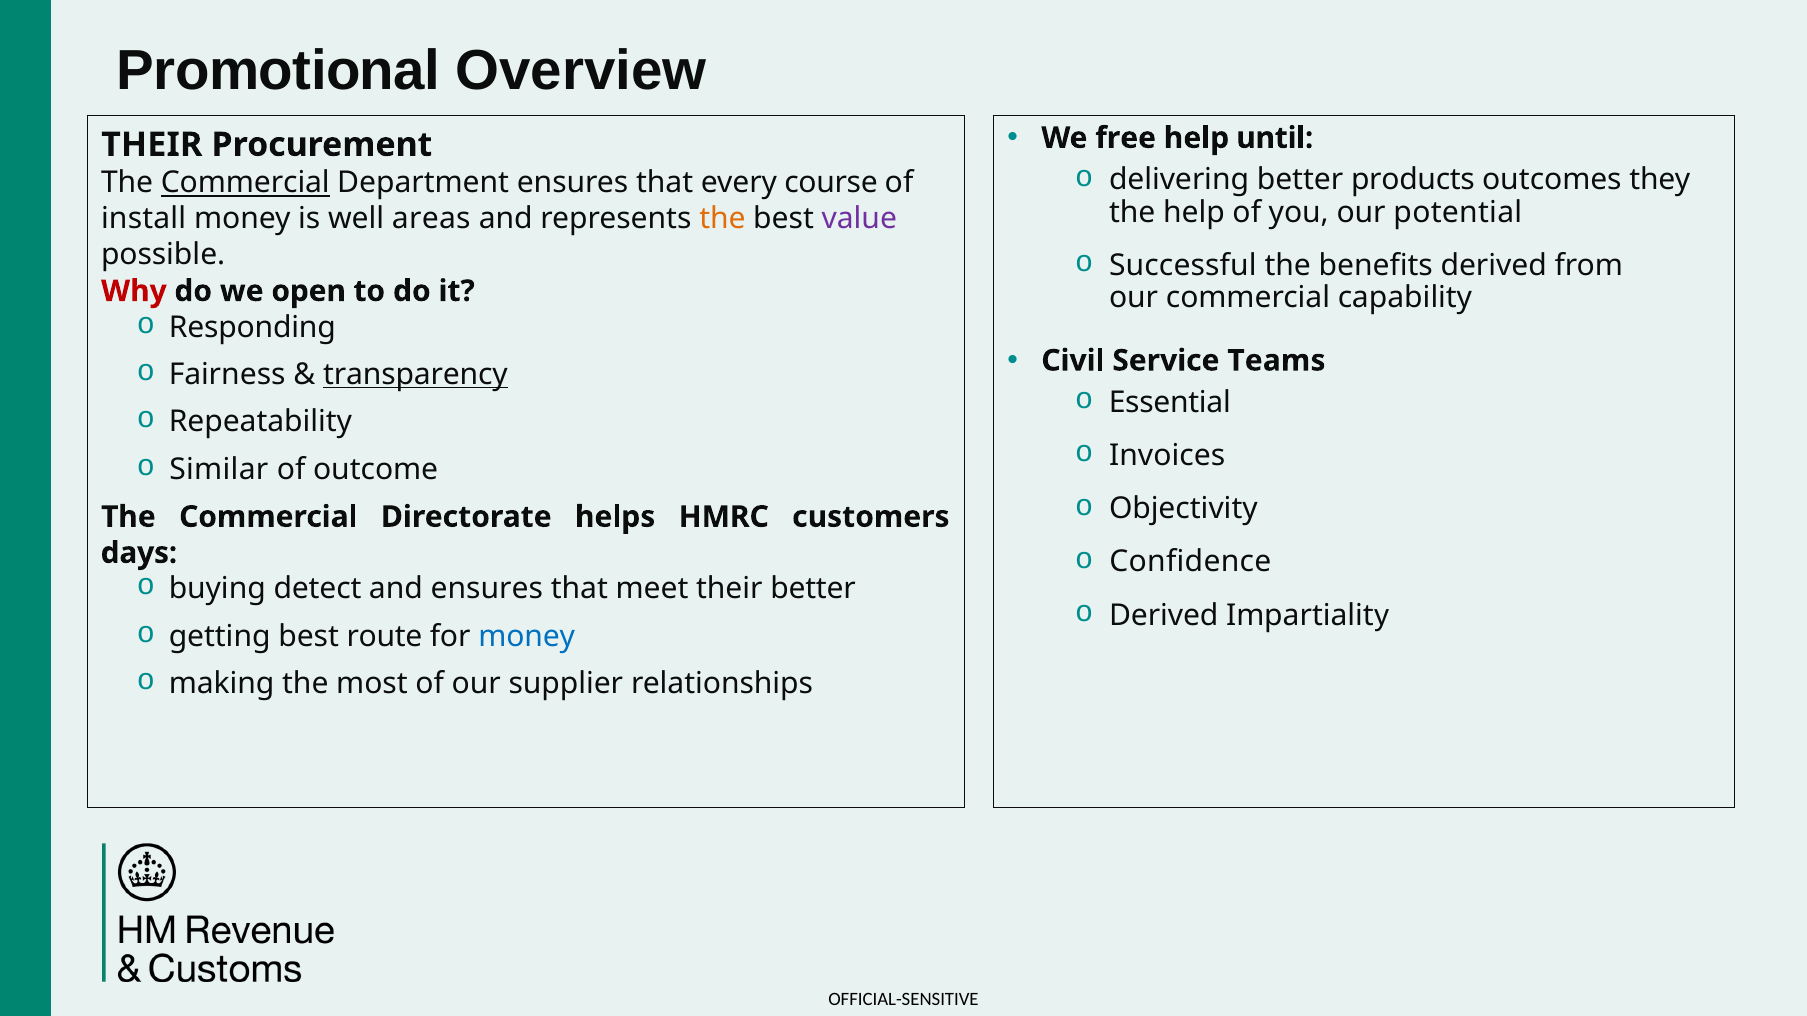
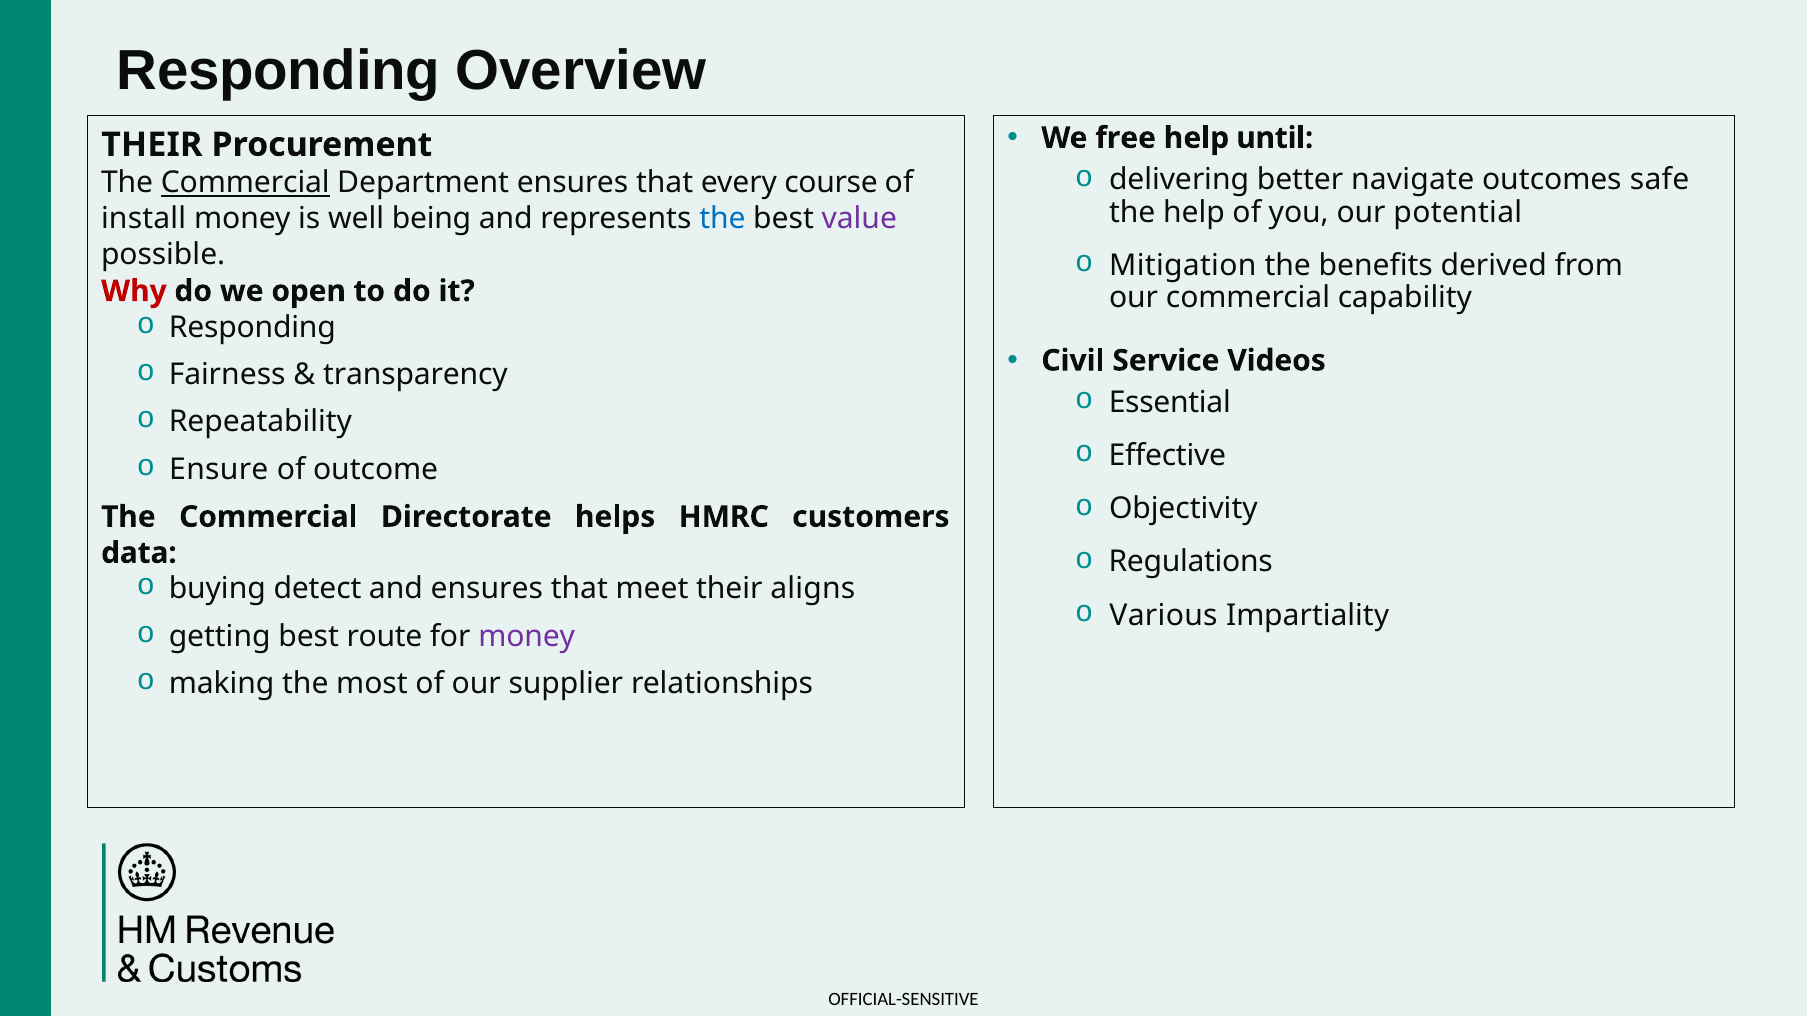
Promotional at (279, 71): Promotional -> Responding
products: products -> navigate
they: they -> safe
areas: areas -> being
the at (722, 219) colour: orange -> blue
Successful: Successful -> Mitigation
Teams: Teams -> Videos
transparency underline: present -> none
Invoices: Invoices -> Effective
Similar: Similar -> Ensure
Confidence: Confidence -> Regulations
days: days -> data
their better: better -> aligns
Derived at (1164, 615): Derived -> Various
money at (527, 637) colour: blue -> purple
